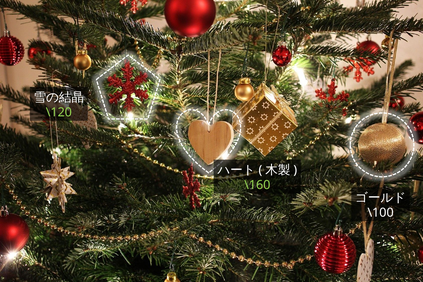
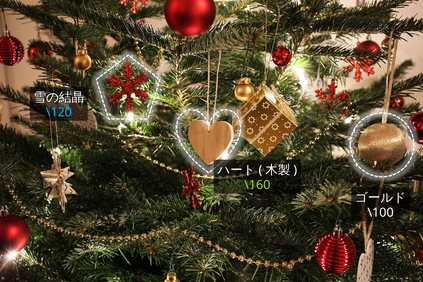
\120 colour: light green -> light blue
